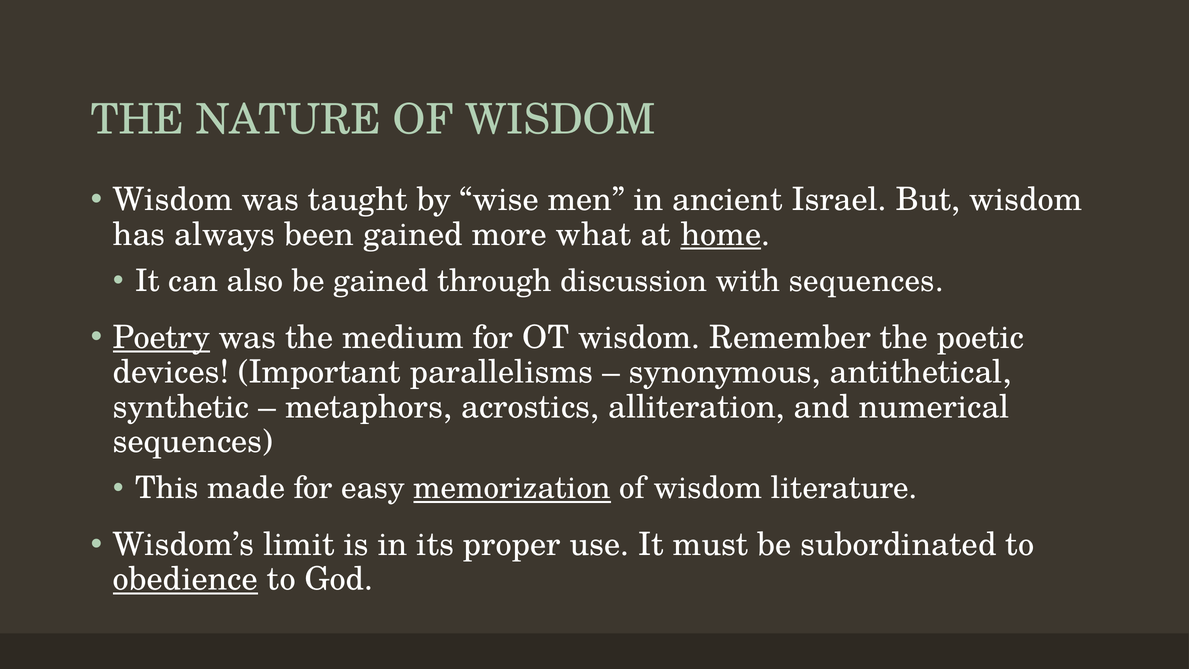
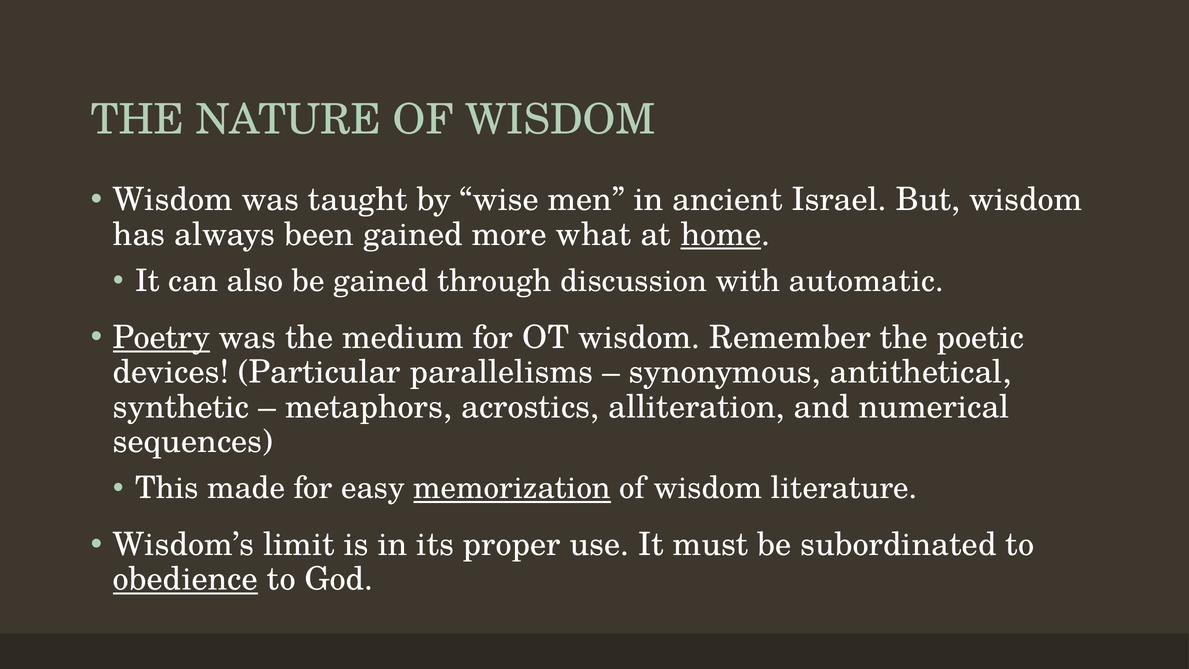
with sequences: sequences -> automatic
Important: Important -> Particular
